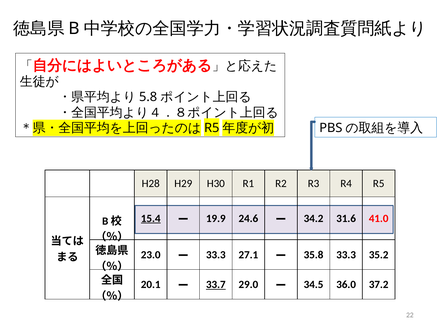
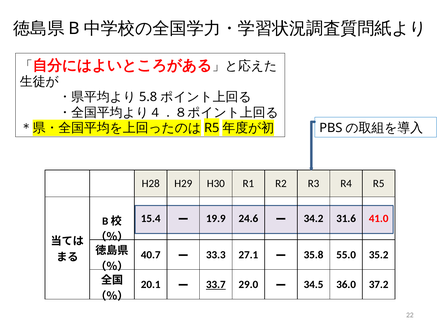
15.4 underline: present -> none
23.0: 23.0 -> 40.7
35.8 33.3: 33.3 -> 55.0
